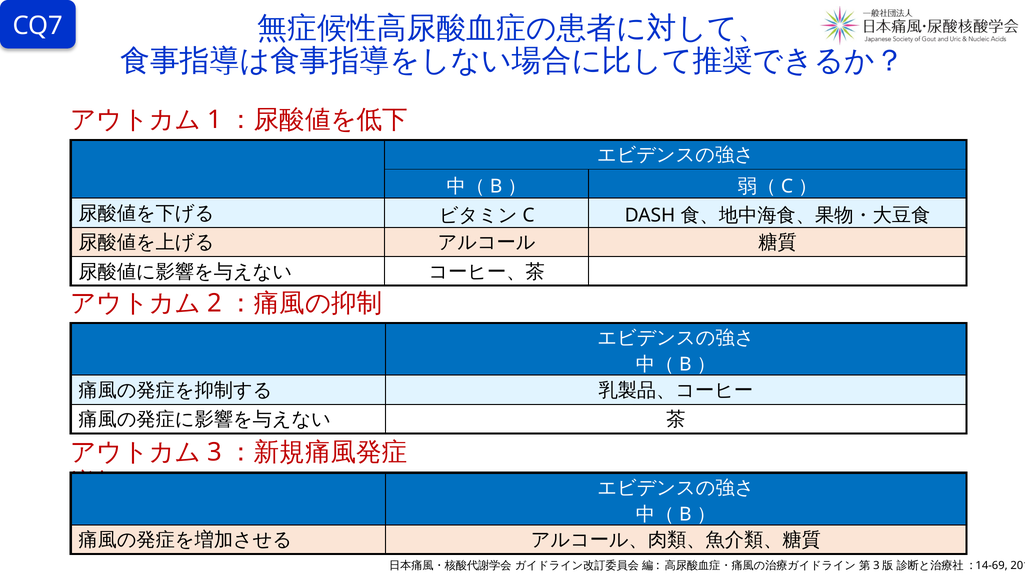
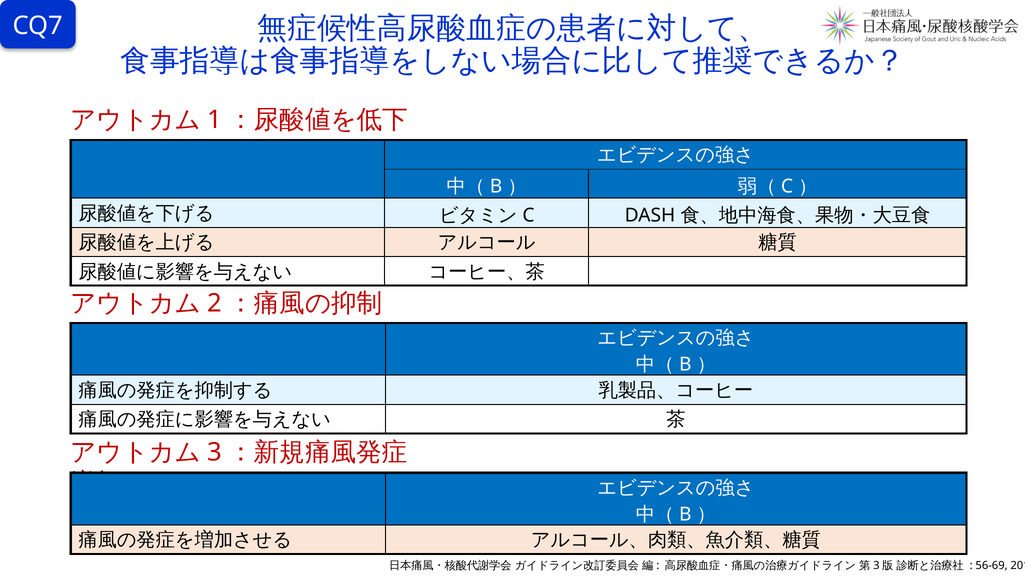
14-69: 14-69 -> 56-69
